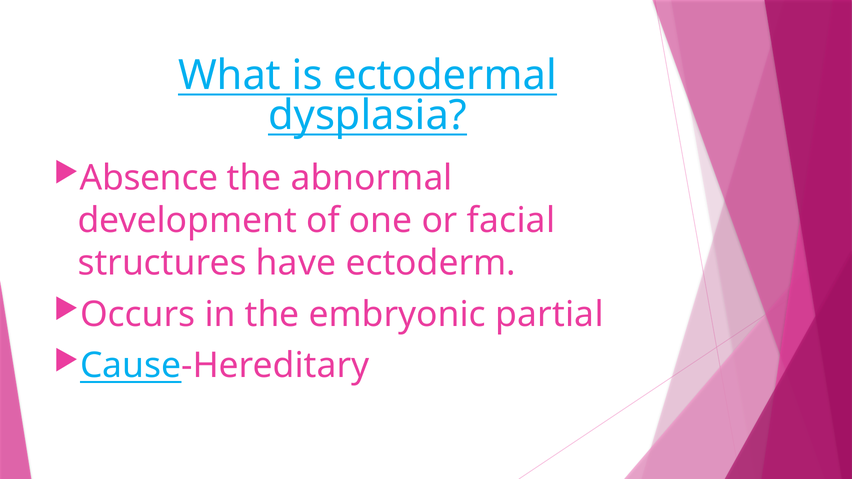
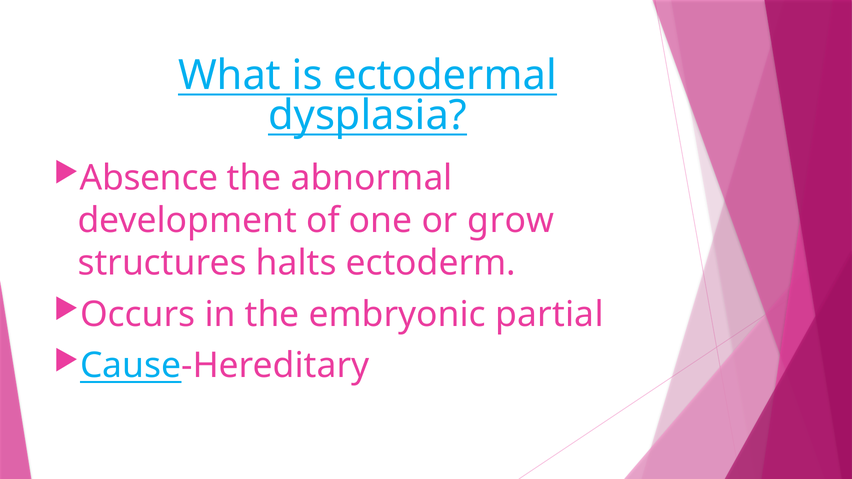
facial: facial -> grow
have: have -> halts
